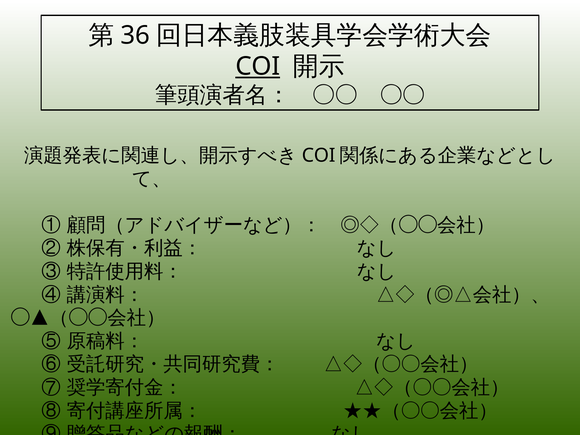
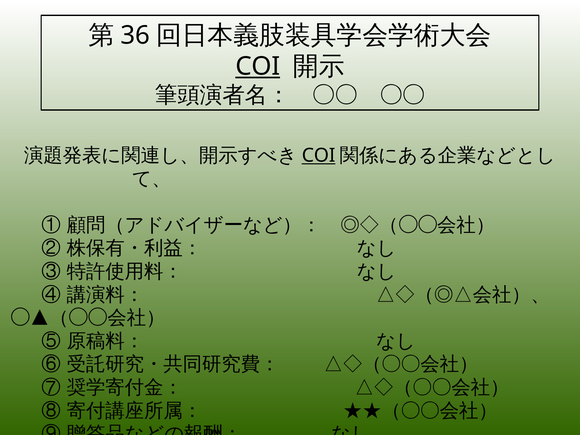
COI at (319, 155) underline: none -> present
